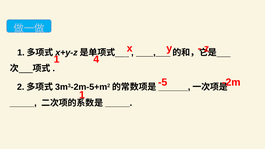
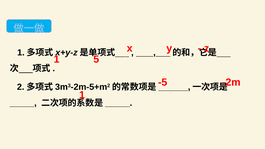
4: 4 -> 5
